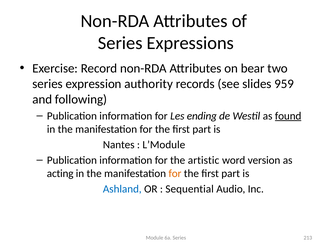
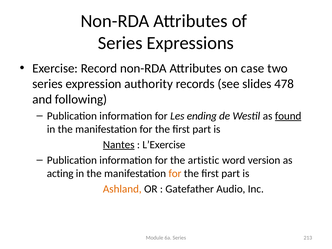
bear: bear -> case
959: 959 -> 478
Nantes underline: none -> present
L’Module: L’Module -> L’Exercise
Ashland colour: blue -> orange
Sequential: Sequential -> Gatefather
